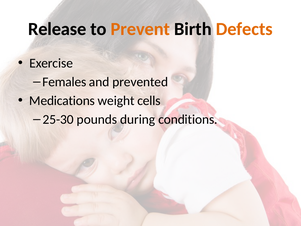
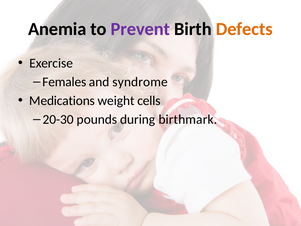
Release: Release -> Anemia
Prevent colour: orange -> purple
prevented: prevented -> syndrome
25-30: 25-30 -> 20-30
conditions: conditions -> birthmark
